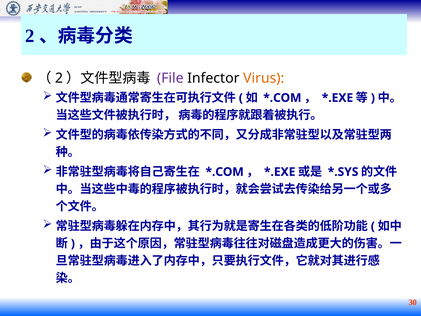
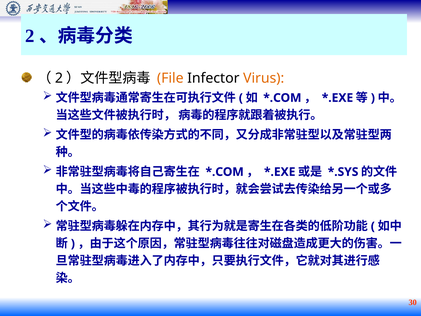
File colour: purple -> orange
